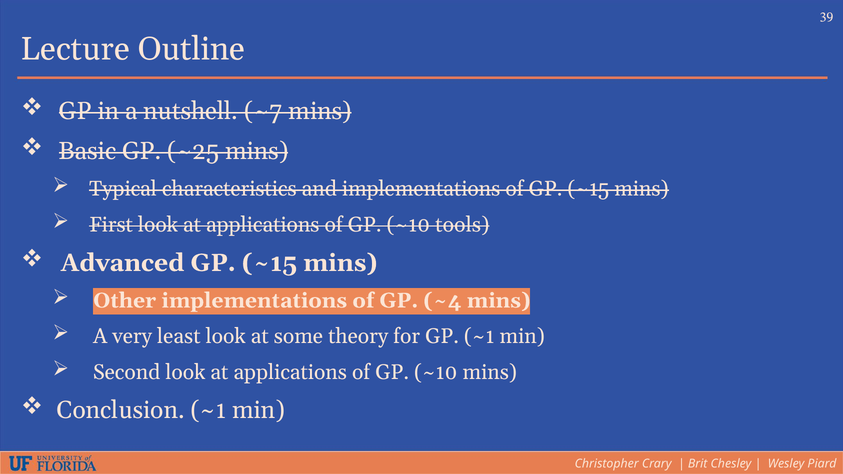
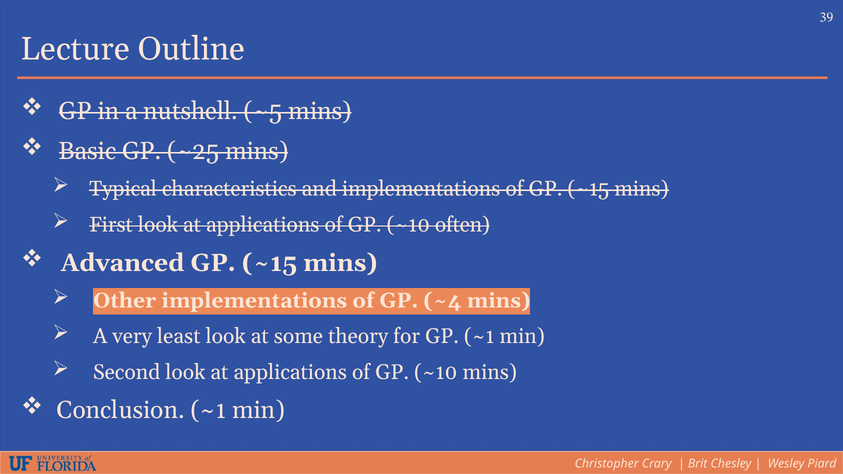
~7: ~7 -> ~5
tools: tools -> often
